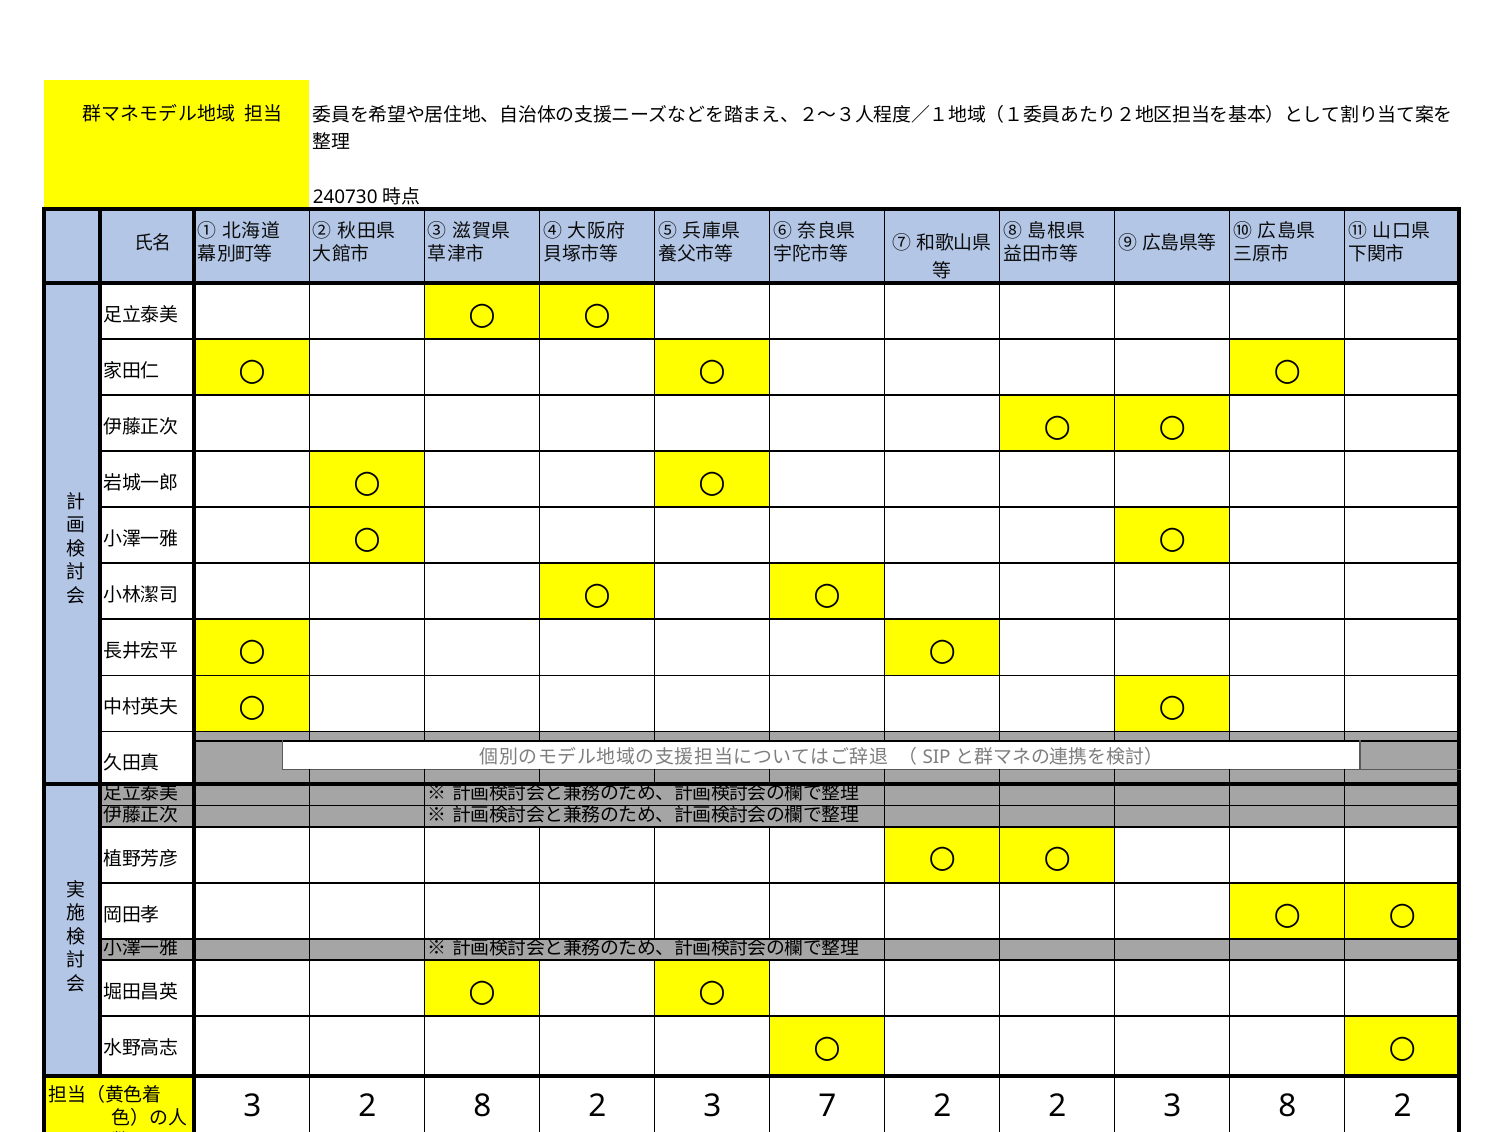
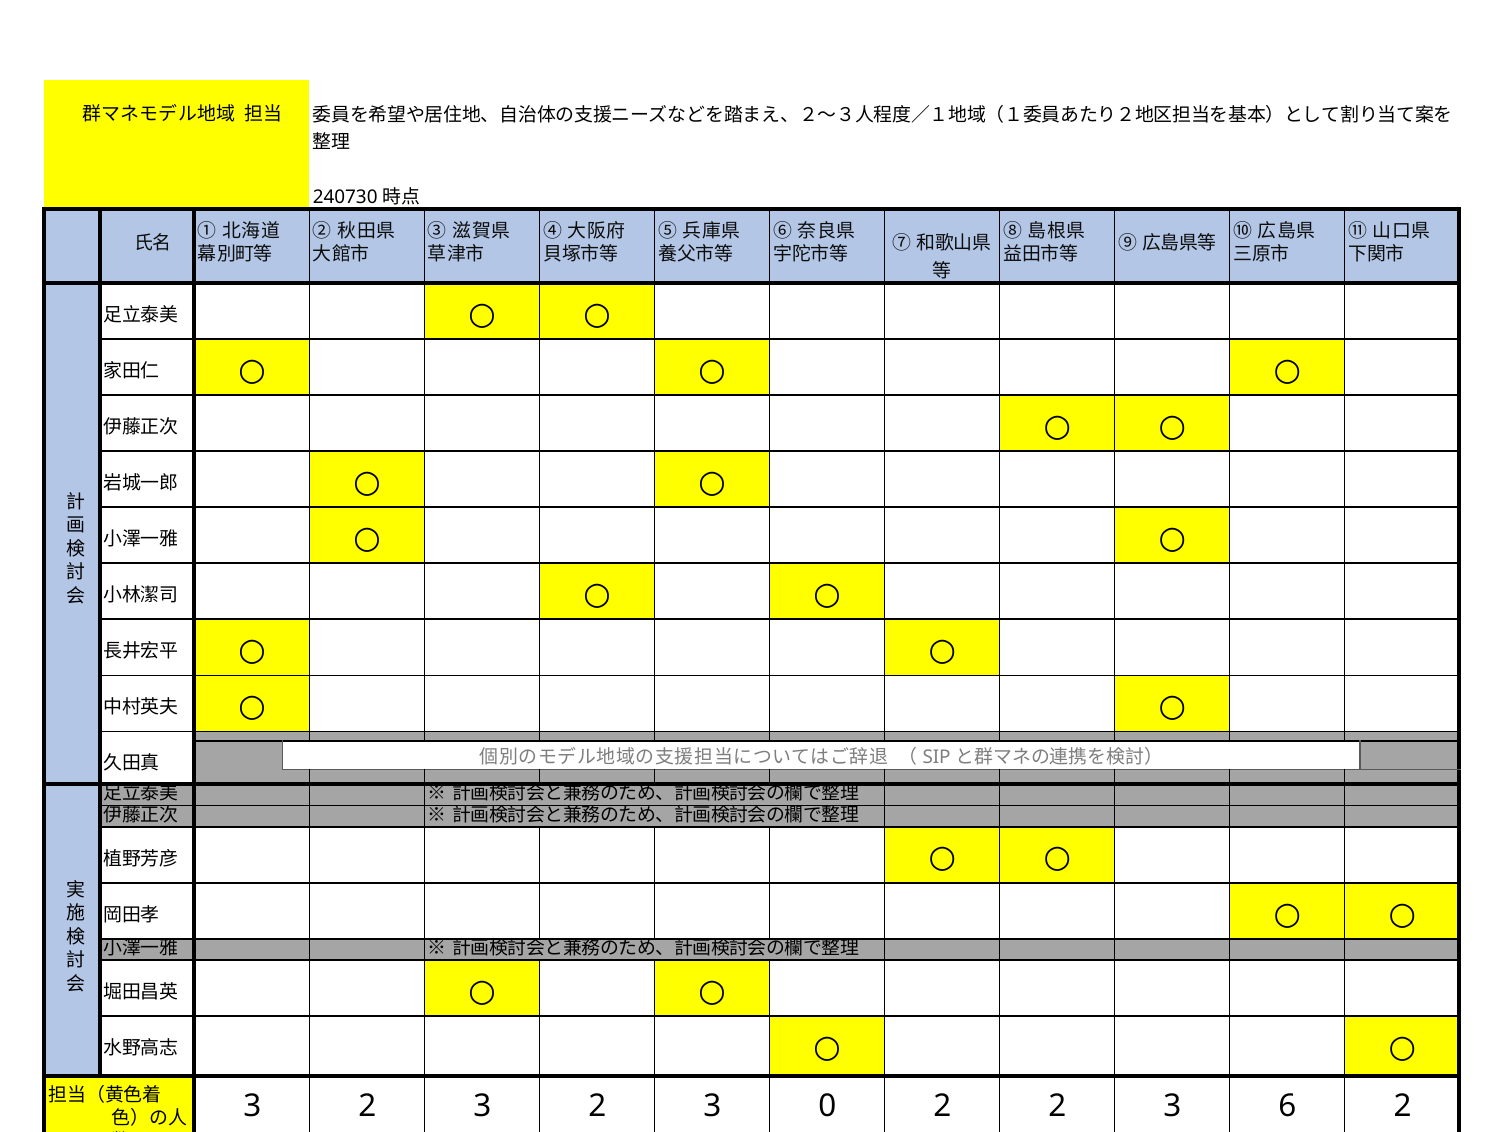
8 at (482, 1106): 8 -> 3
7: 7 -> 0
3 8: 8 -> 6
